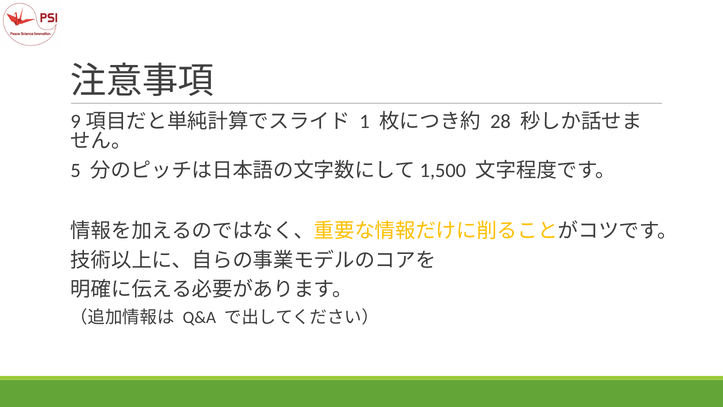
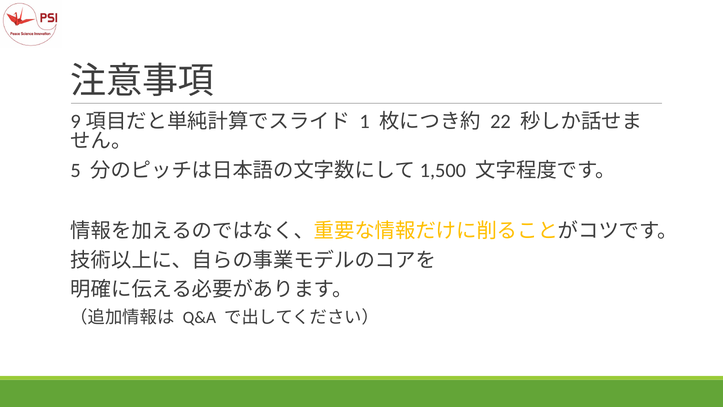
28: 28 -> 22
